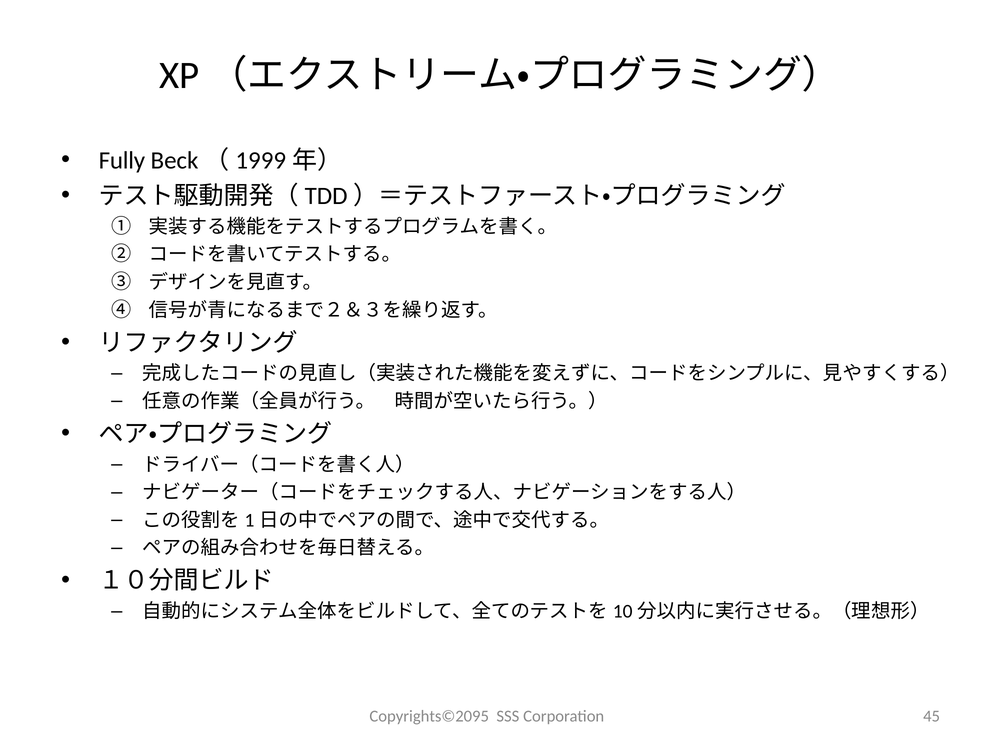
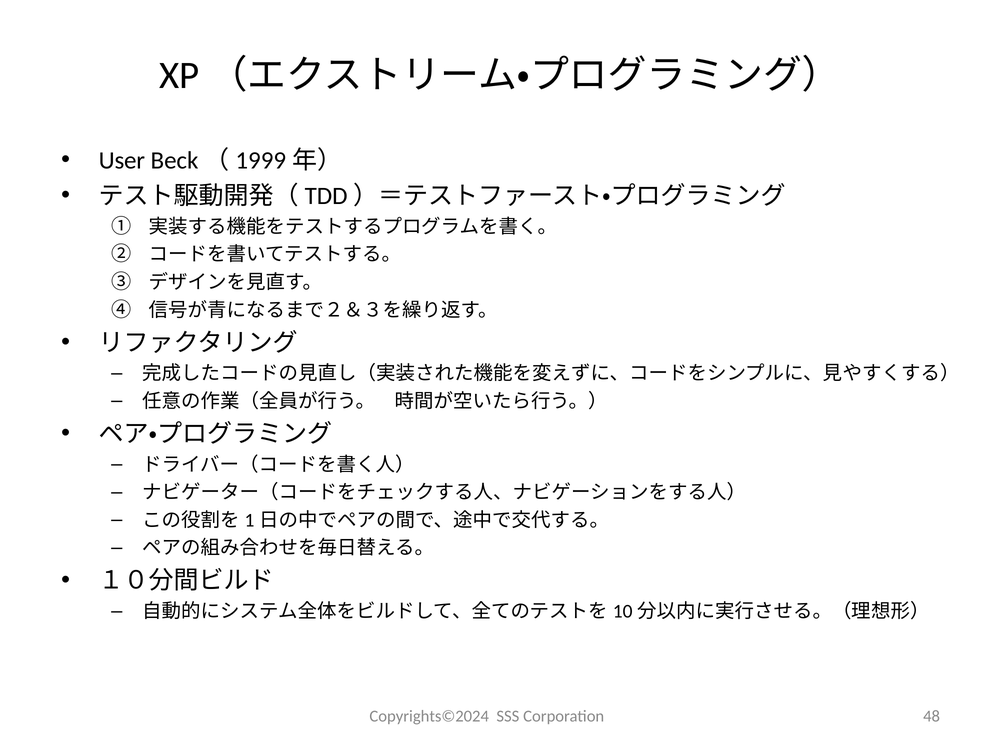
Fully: Fully -> User
Copyrights©2095: Copyrights©2095 -> Copyrights©2024
45: 45 -> 48
